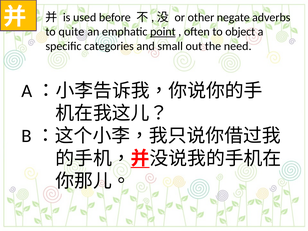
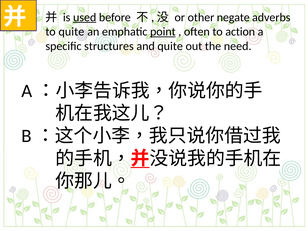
used underline: none -> present
object: object -> action
categories: categories -> structures
and small: small -> quite
